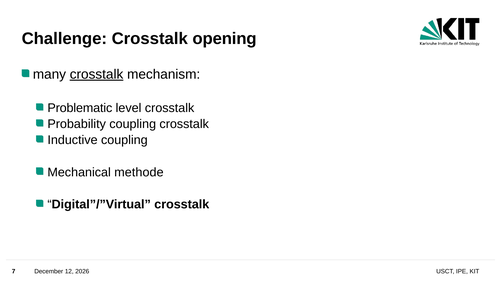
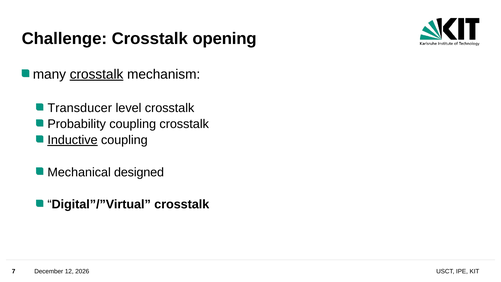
Problematic: Problematic -> Transducer
Inductive underline: none -> present
methode: methode -> designed
